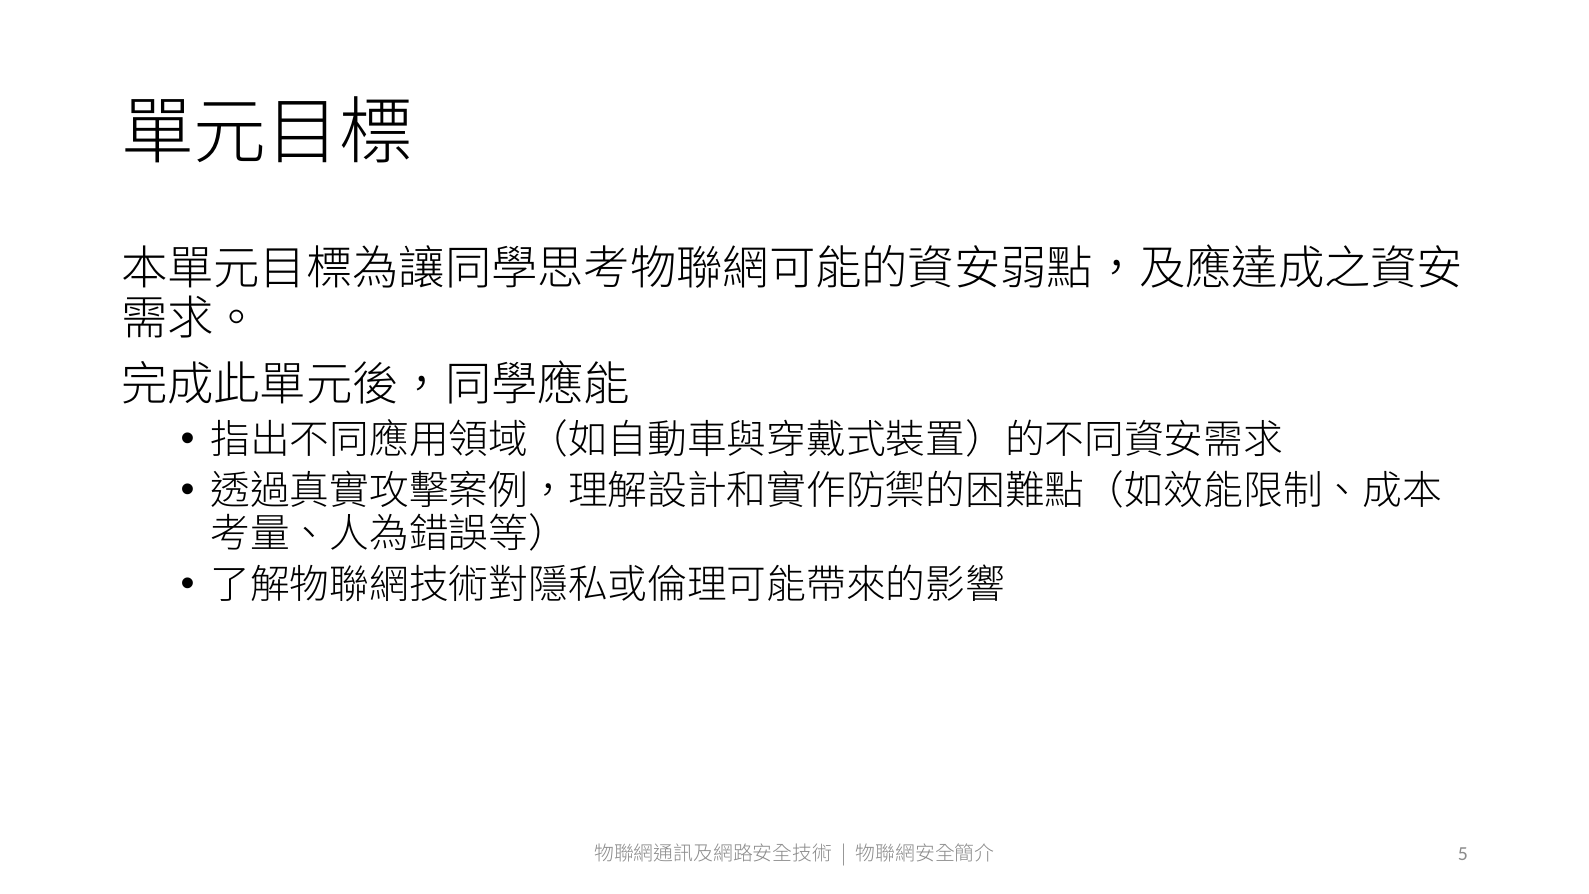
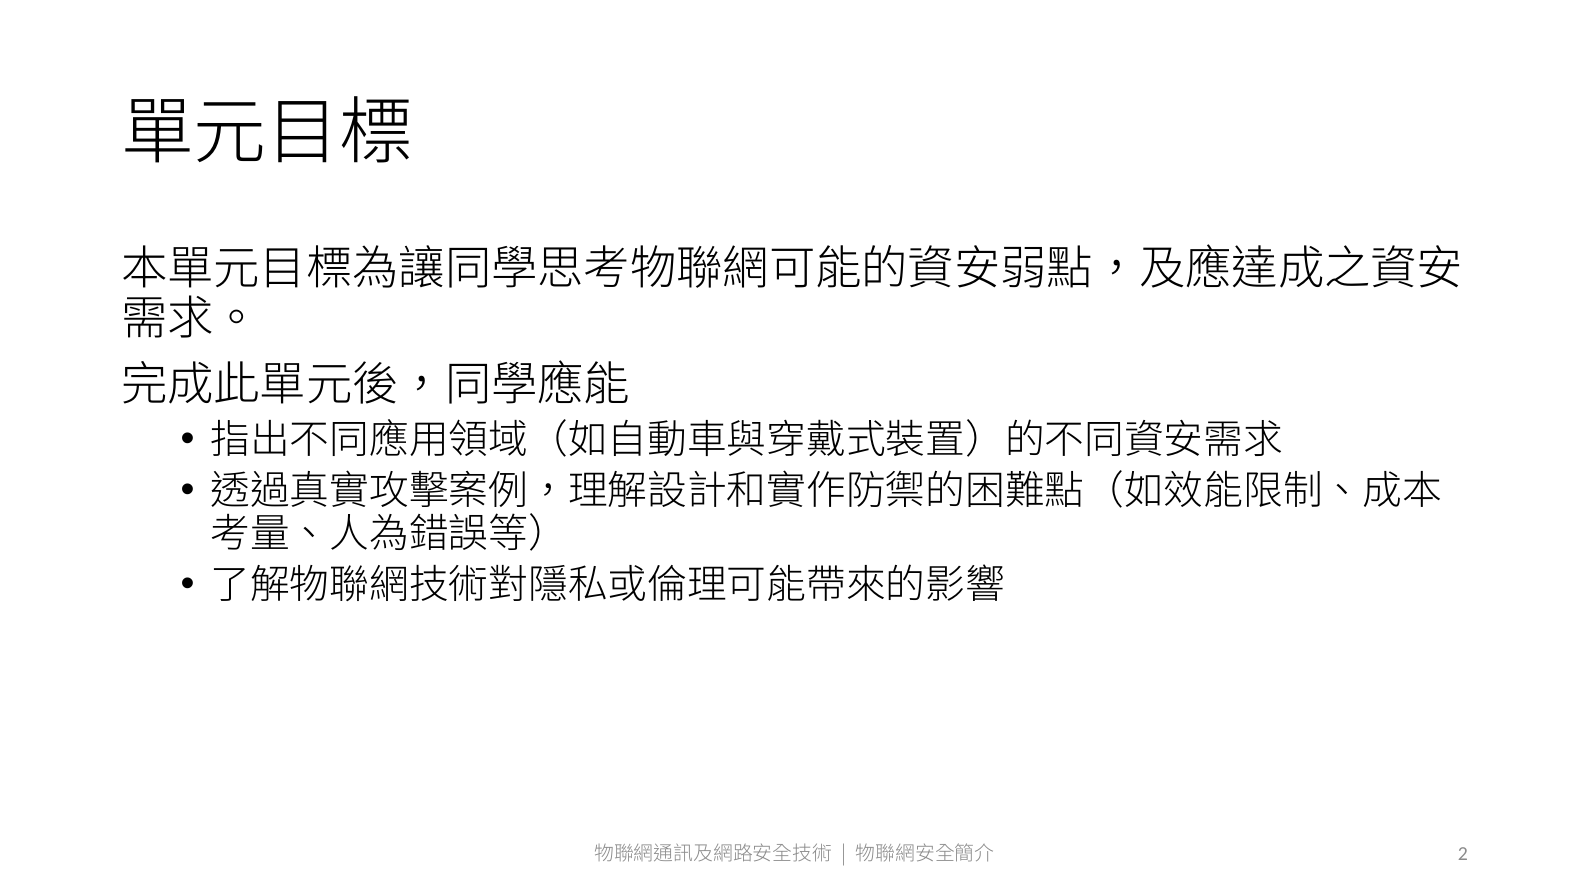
5: 5 -> 2
